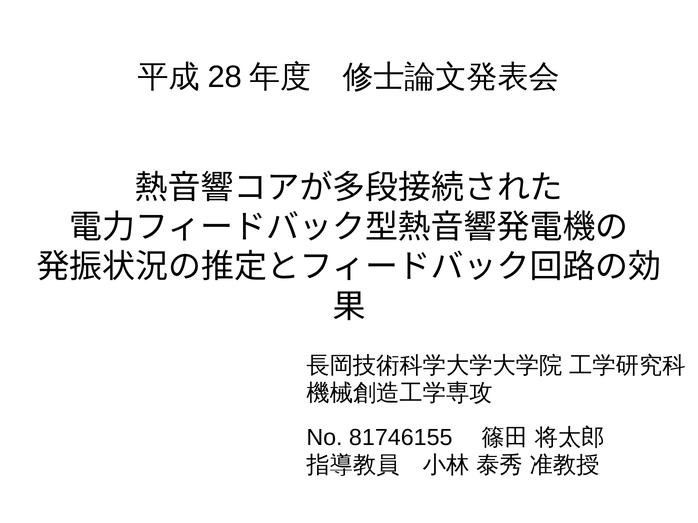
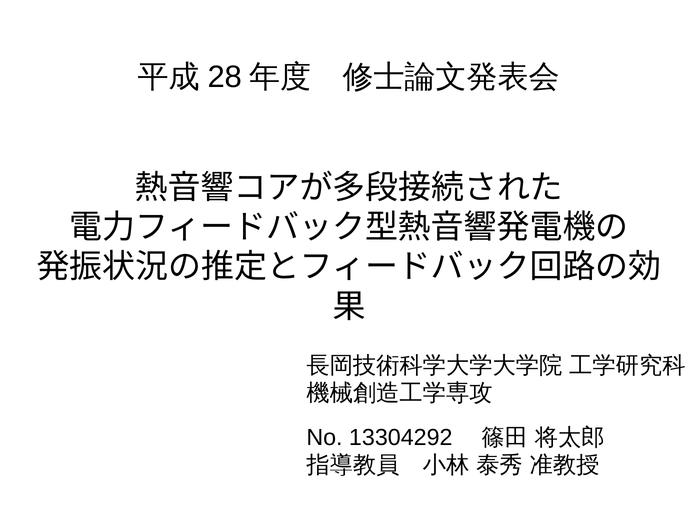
81746155: 81746155 -> 13304292
